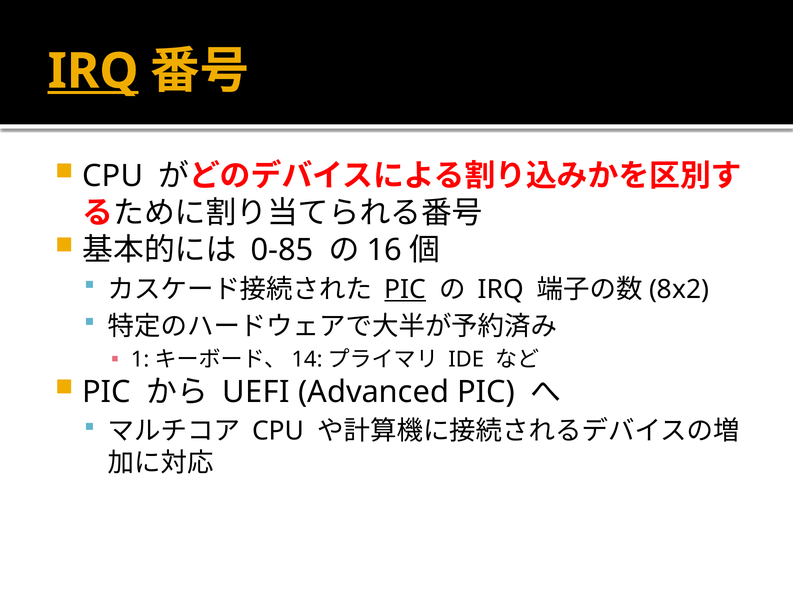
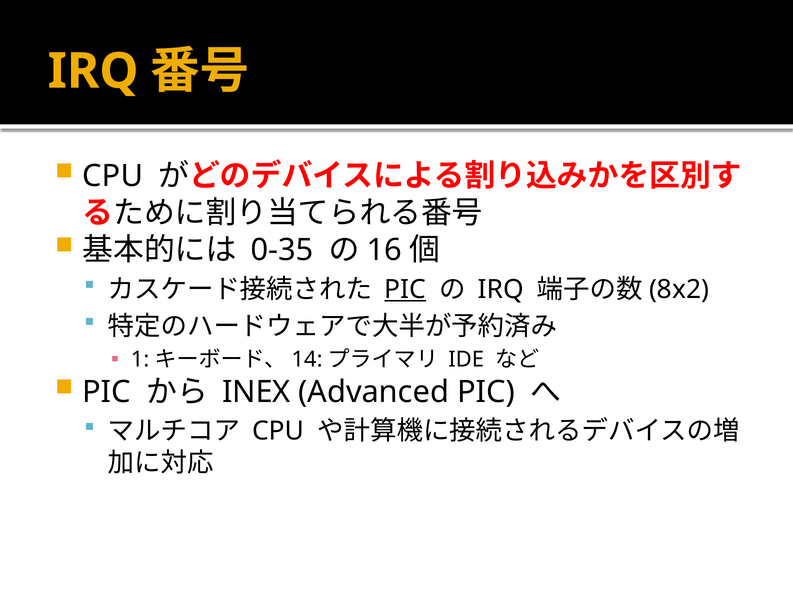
IRQ at (93, 71) underline: present -> none
0-85: 0-85 -> 0-35
UEFI: UEFI -> INEX
